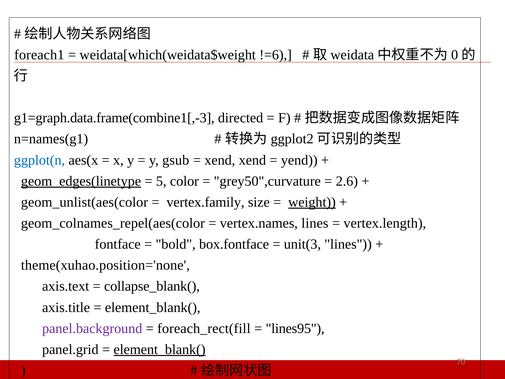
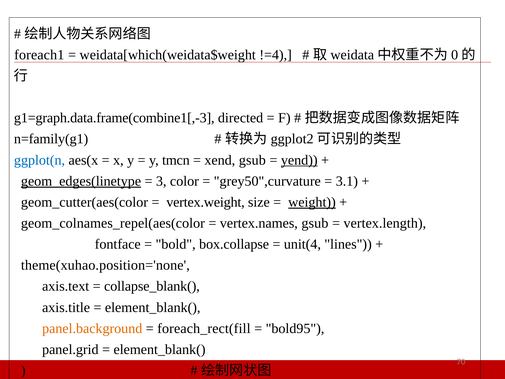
!=6: !=6 -> !=4
n=names(g1: n=names(g1 -> n=family(g1
gsub: gsub -> tmcn
xend xend: xend -> gsub
yend underline: none -> present
5: 5 -> 3
2.6: 2.6 -> 3.1
geom_unlist(aes(color: geom_unlist(aes(color -> geom_cutter(aes(color
vertex.family: vertex.family -> vertex.weight
vertex.names lines: lines -> gsub
box.fontface: box.fontface -> box.collapse
unit(3: unit(3 -> unit(4
panel.background colour: purple -> orange
lines95: lines95 -> bold95
element_blank( at (160, 349) underline: present -> none
